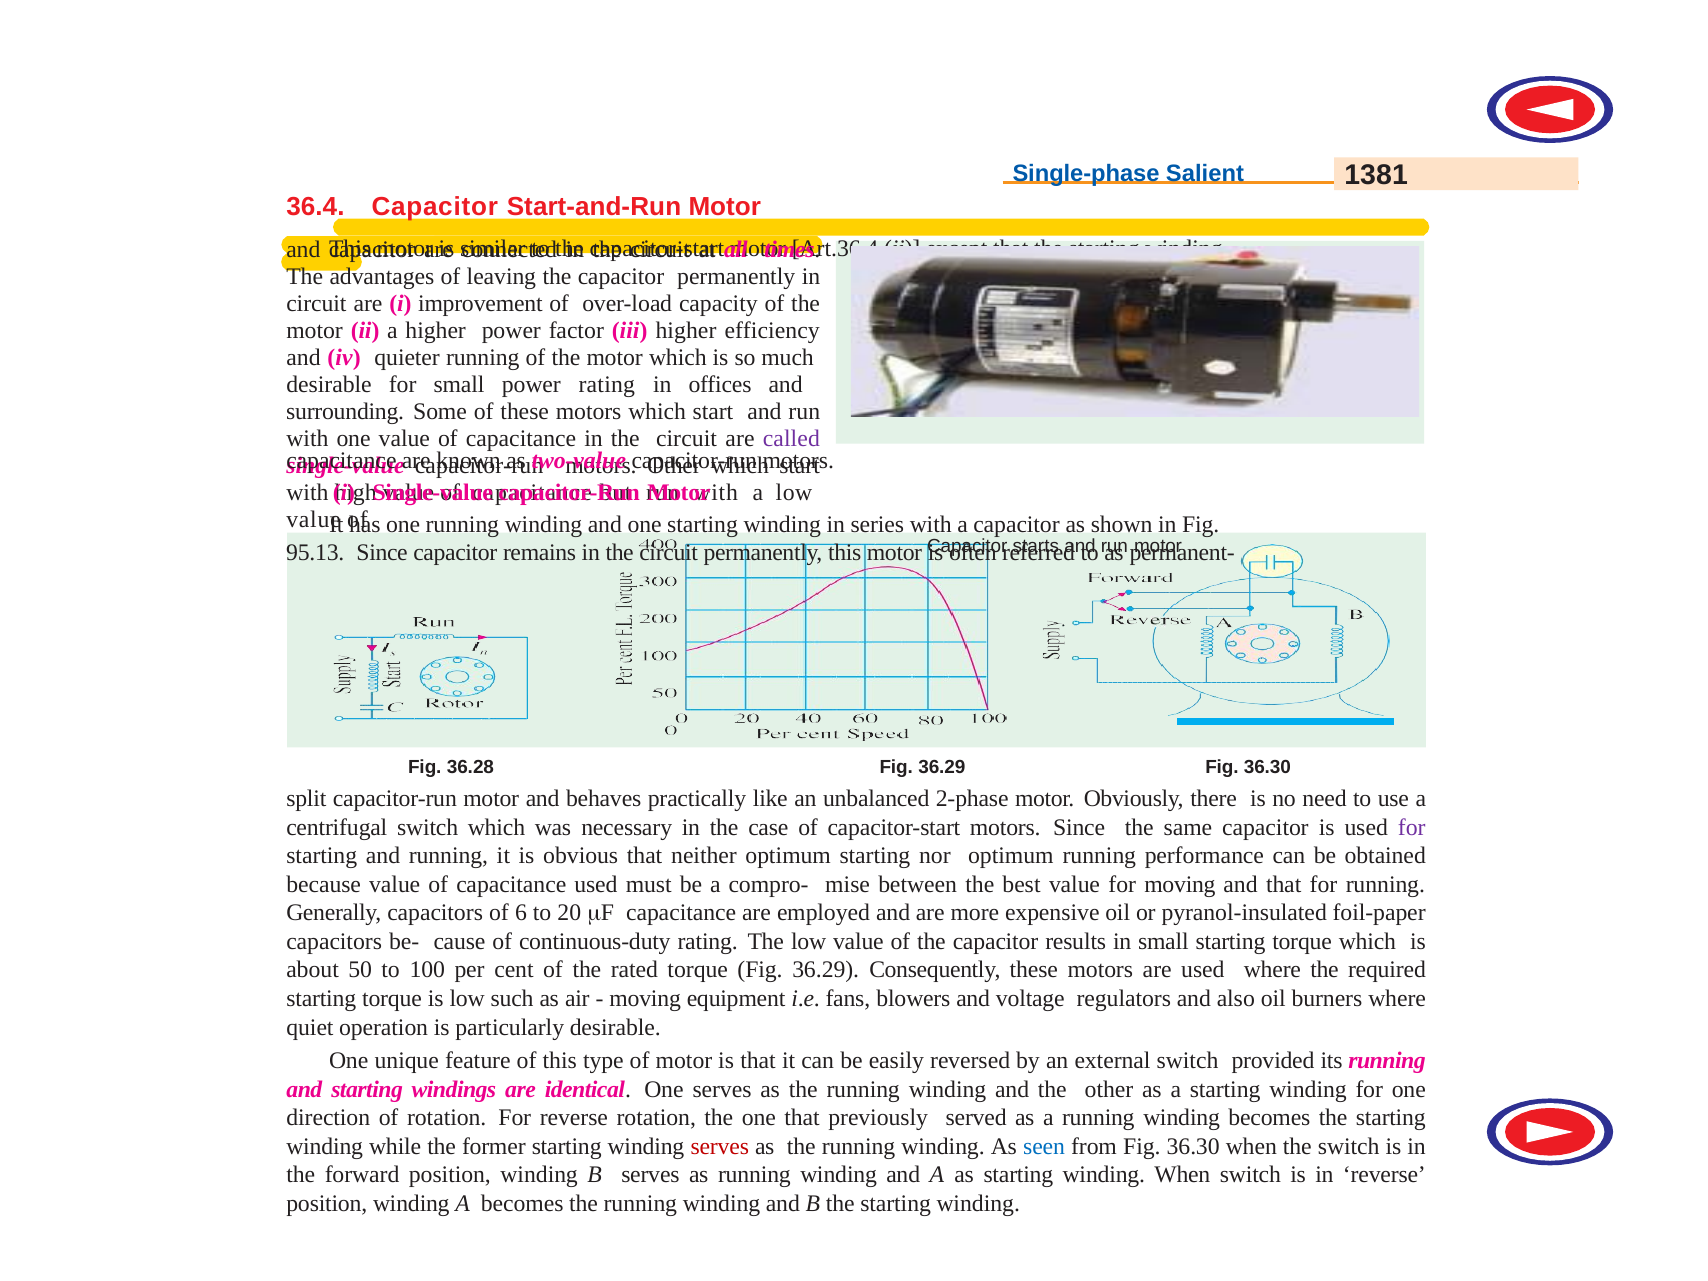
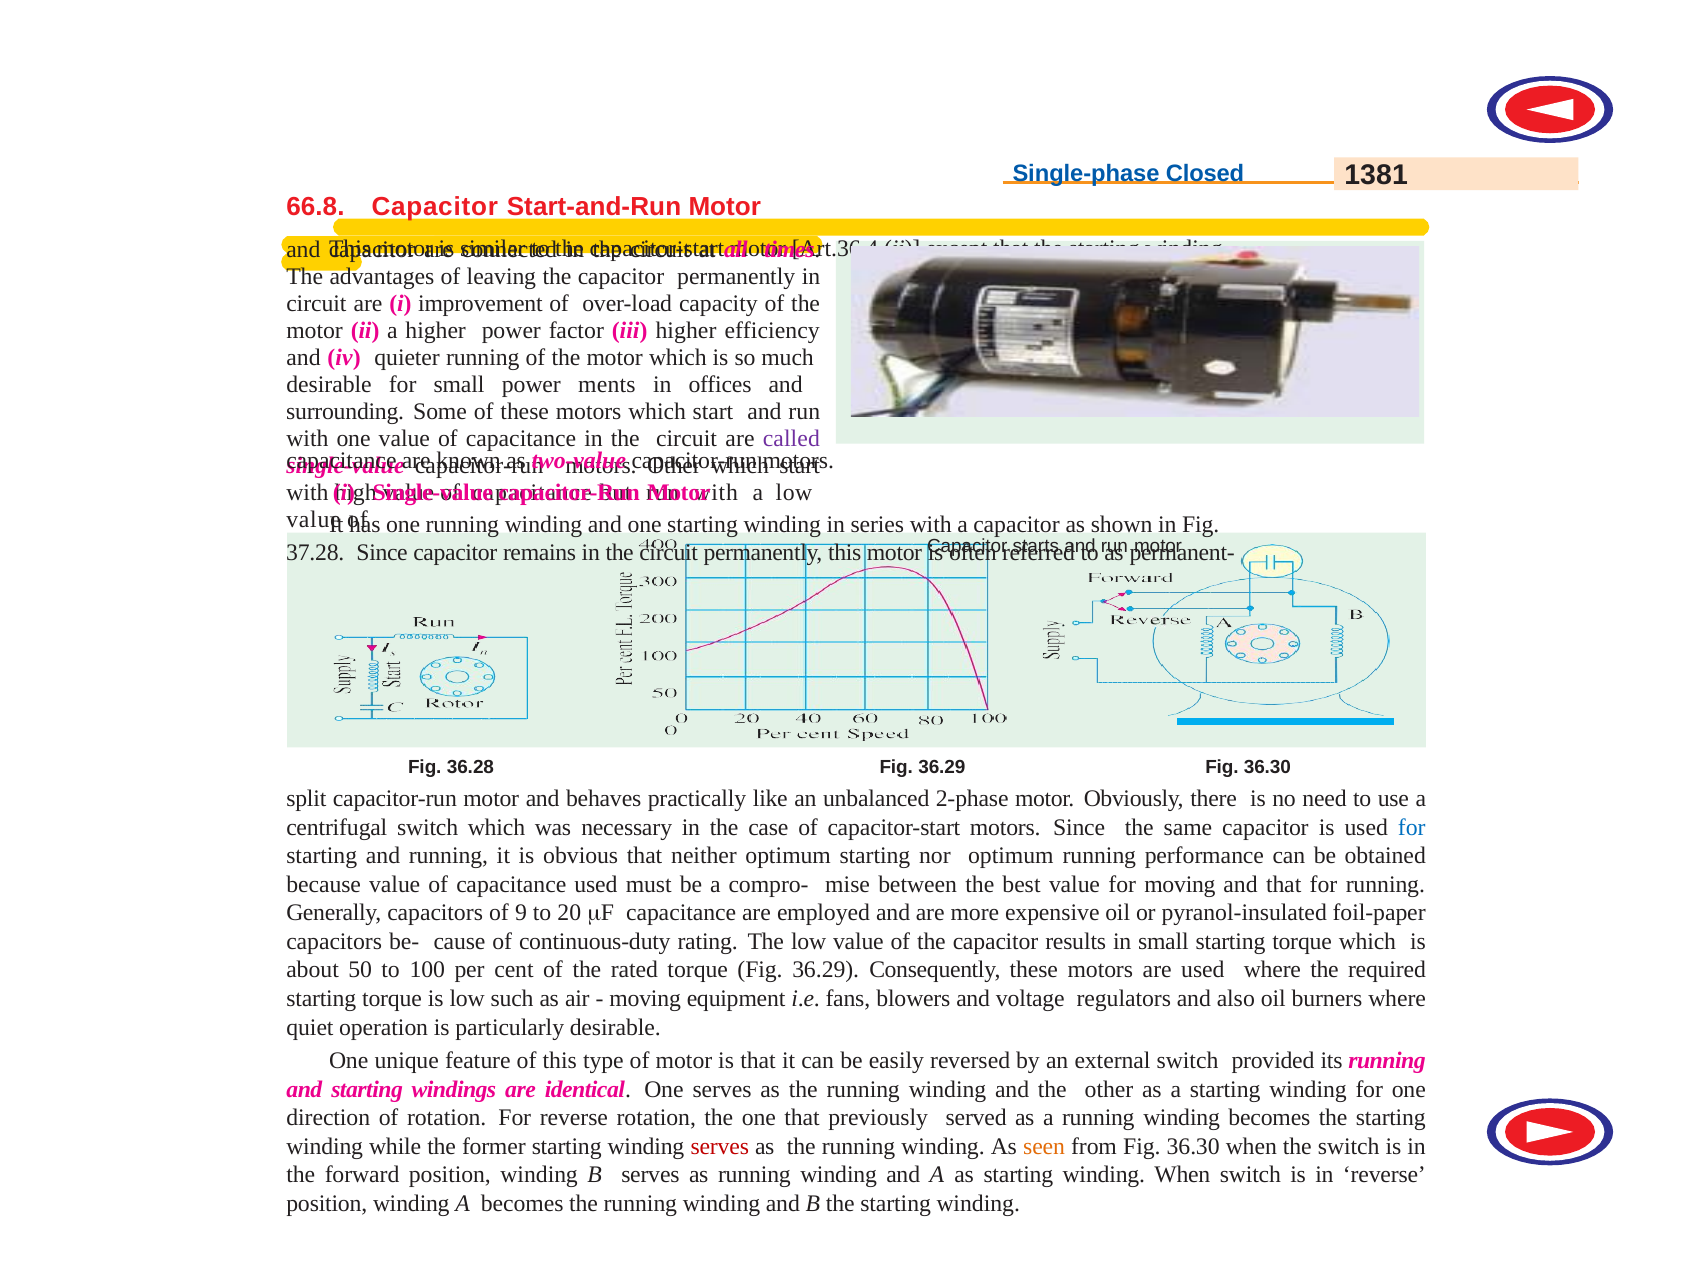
Salient: Salient -> Closed
36.4: 36.4 -> 66.8
power rating: rating -> ments
95.13: 95.13 -> 37.28
for at (1412, 828) colour: purple -> blue
6: 6 -> 9
seen colour: blue -> orange
